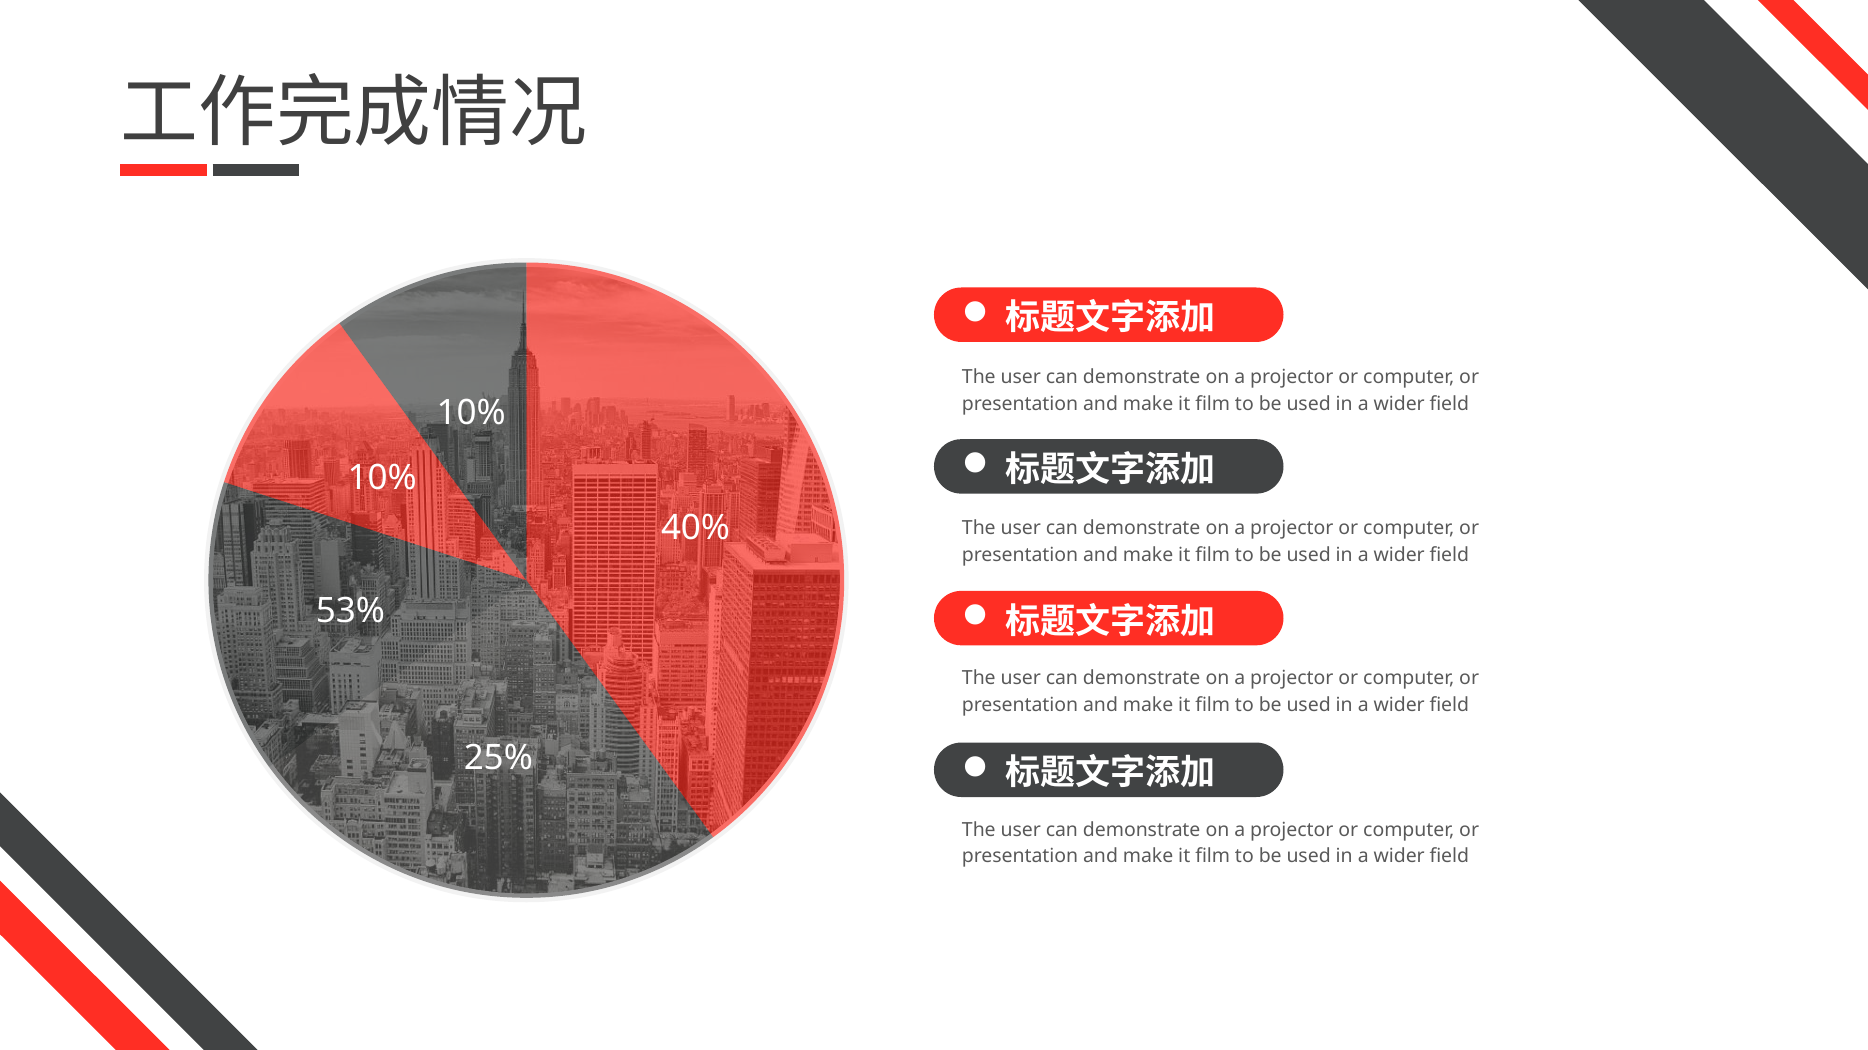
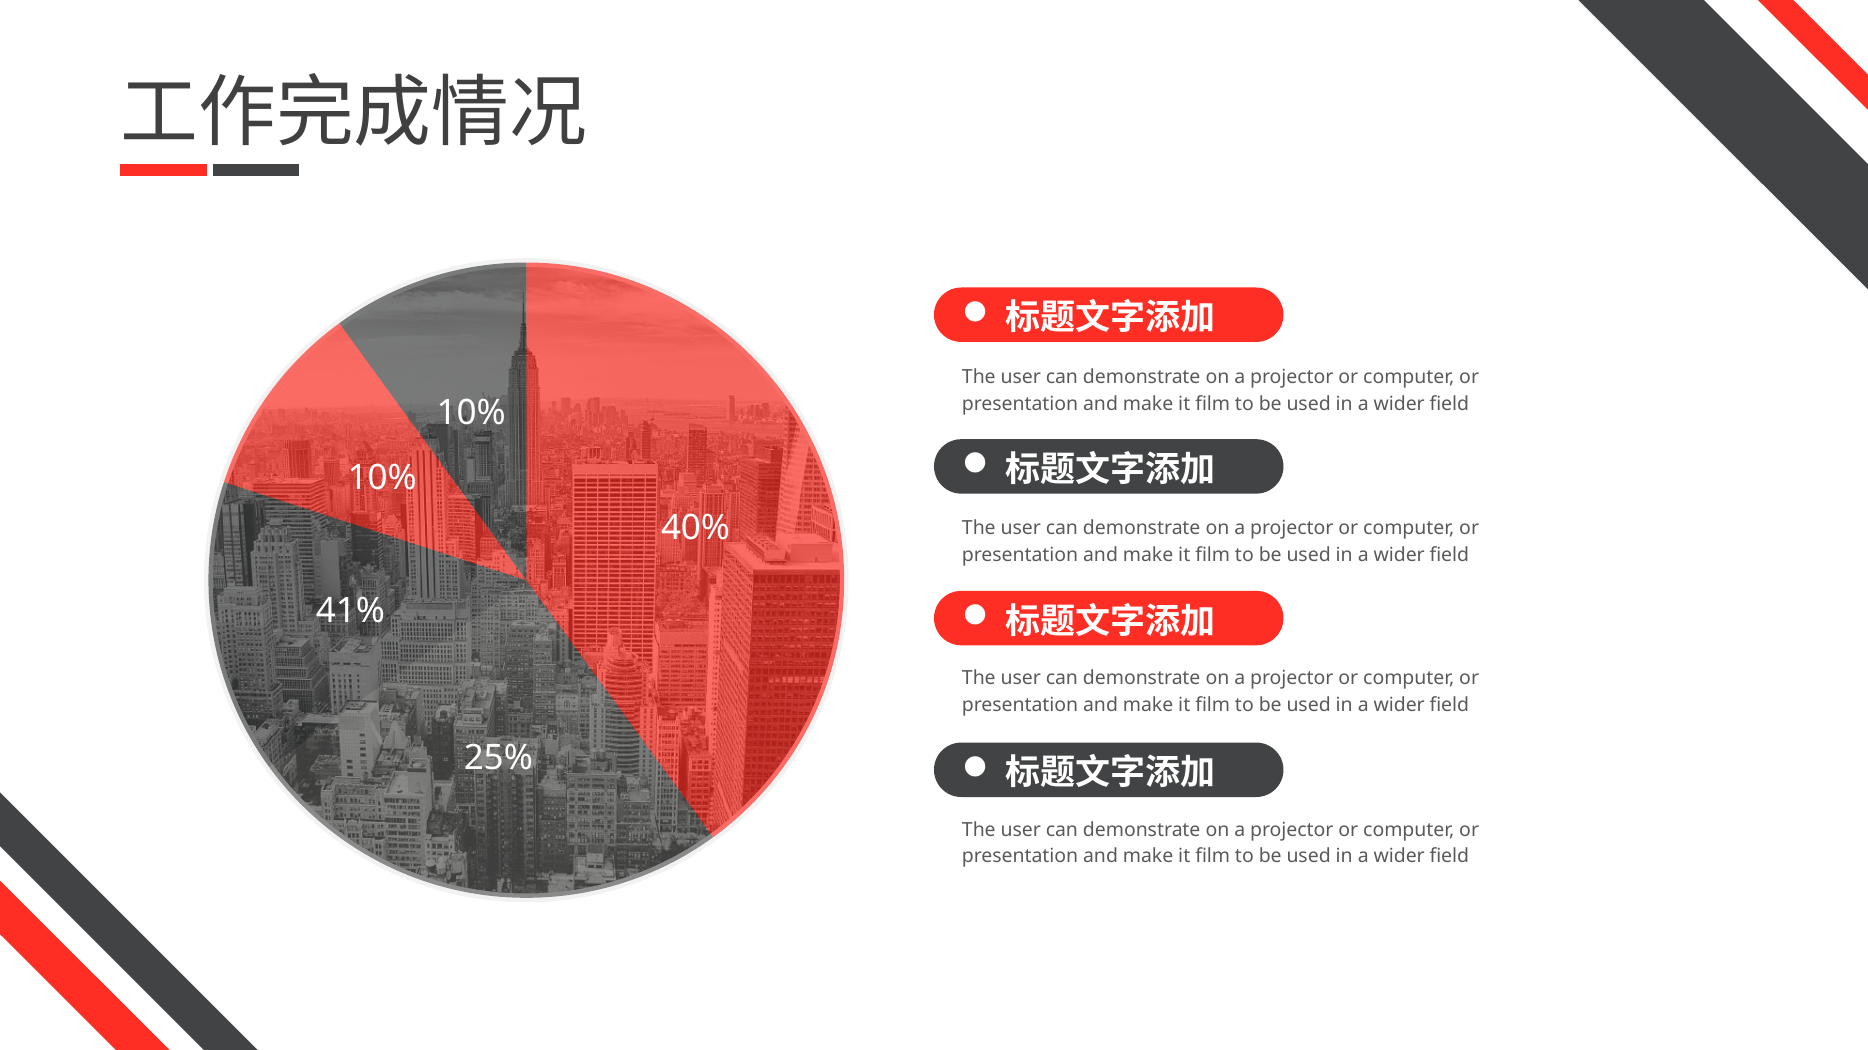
53%: 53% -> 41%
